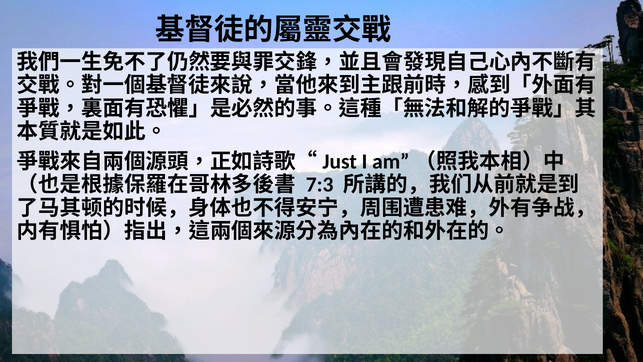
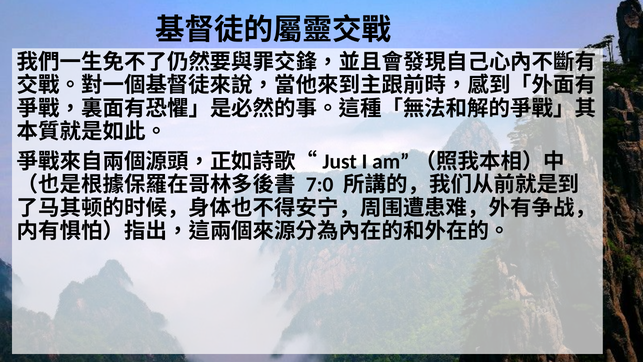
7:3: 7:3 -> 7:0
